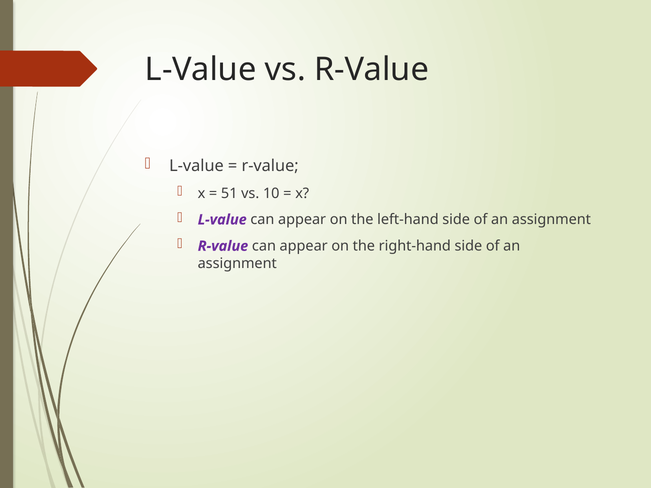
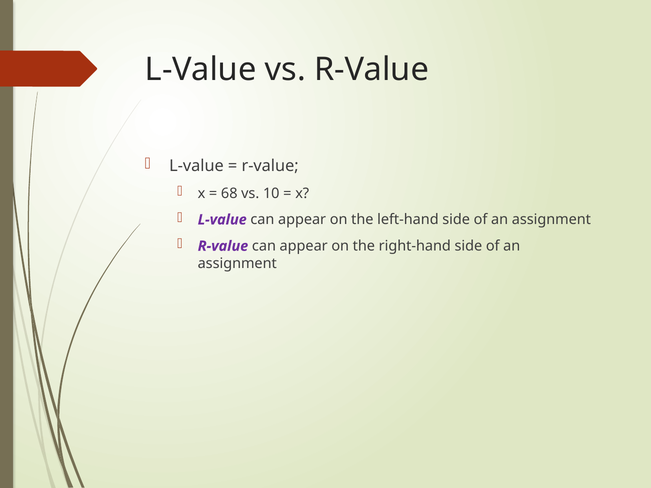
51: 51 -> 68
